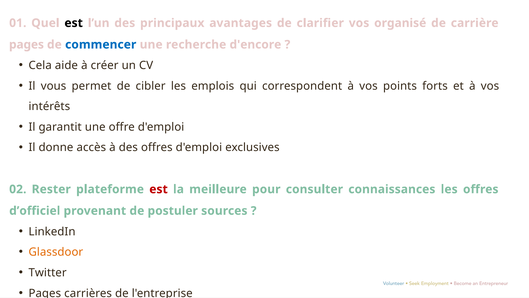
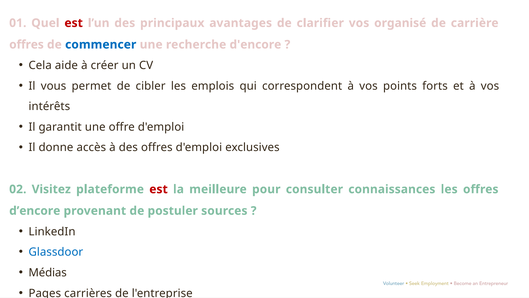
est at (74, 23) colour: black -> red
pages at (26, 45): pages -> offres
Rester: Rester -> Visitez
d’officiel: d’officiel -> d’encore
Glassdoor colour: orange -> blue
Twitter: Twitter -> Médias
